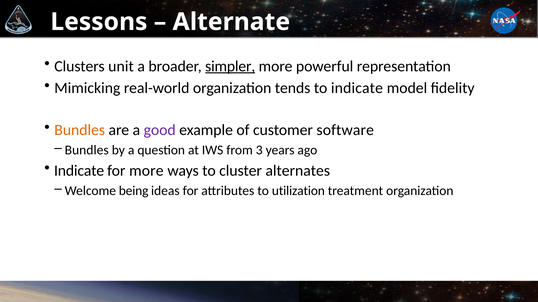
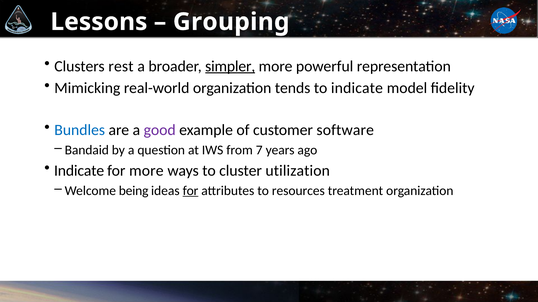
Alternate: Alternate -> Grouping
unit: unit -> rest
Bundles at (80, 130) colour: orange -> blue
Bundles at (87, 150): Bundles -> Bandaid
3: 3 -> 7
alternates: alternates -> utilization
for at (191, 191) underline: none -> present
utilization: utilization -> resources
